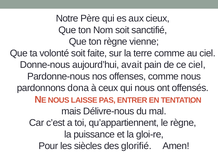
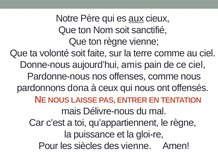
aux underline: none -> present
avait: avait -> amis
des glorifié: glorifié -> vienne
